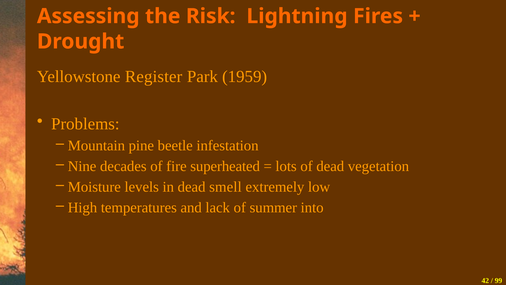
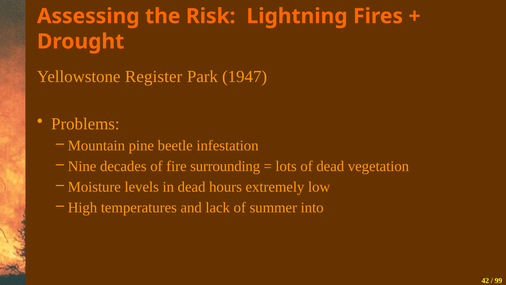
1959: 1959 -> 1947
superheated: superheated -> surrounding
smell: smell -> hours
